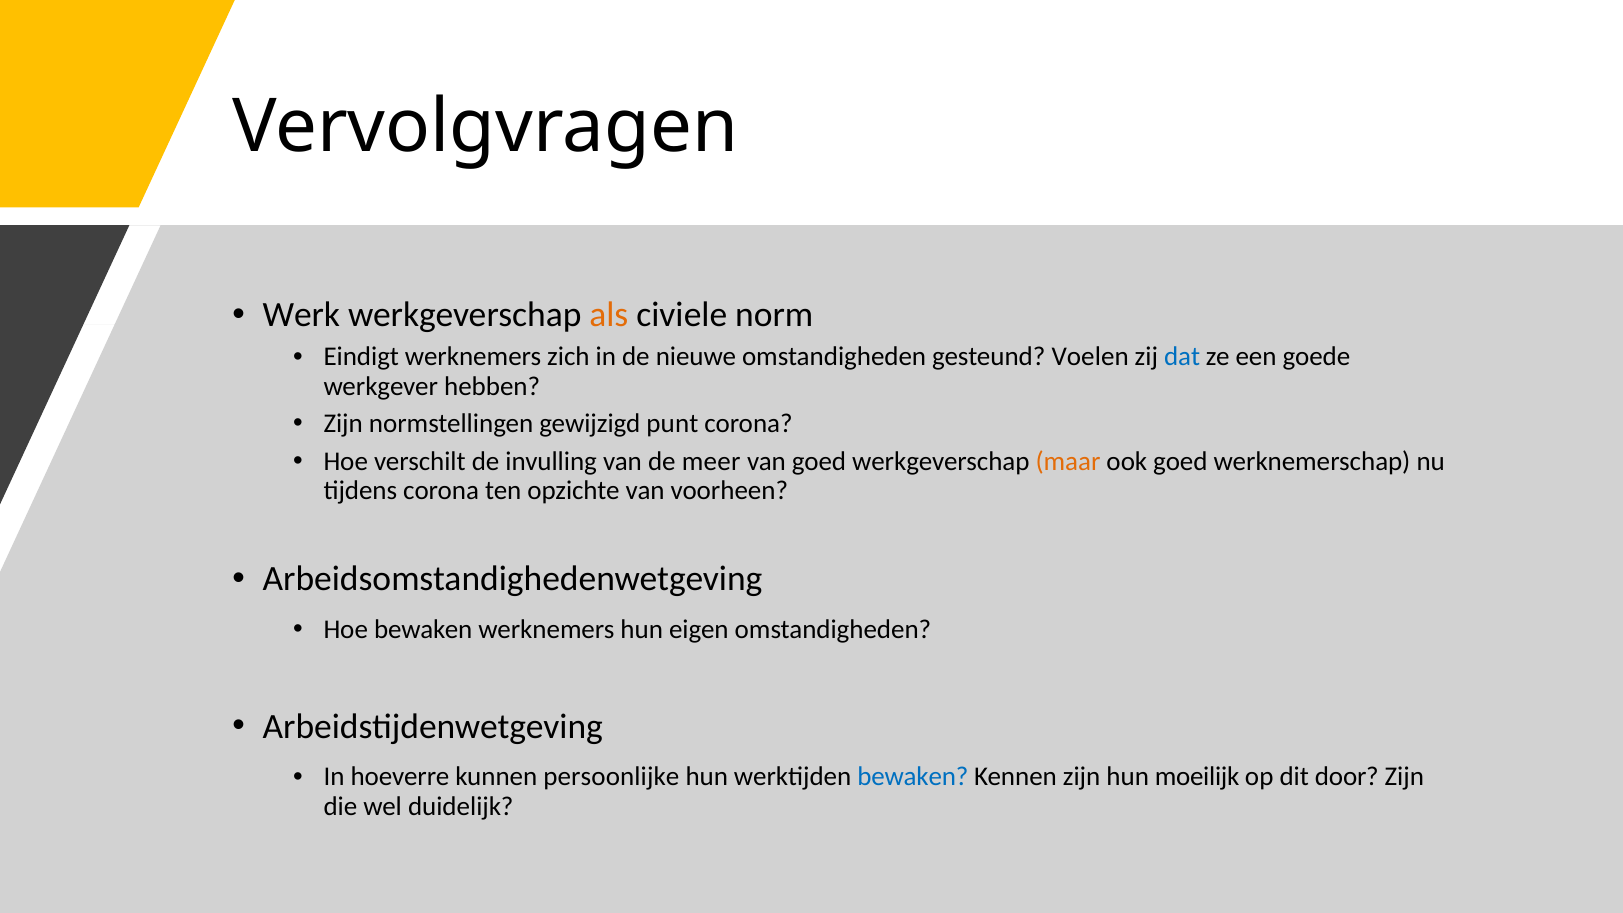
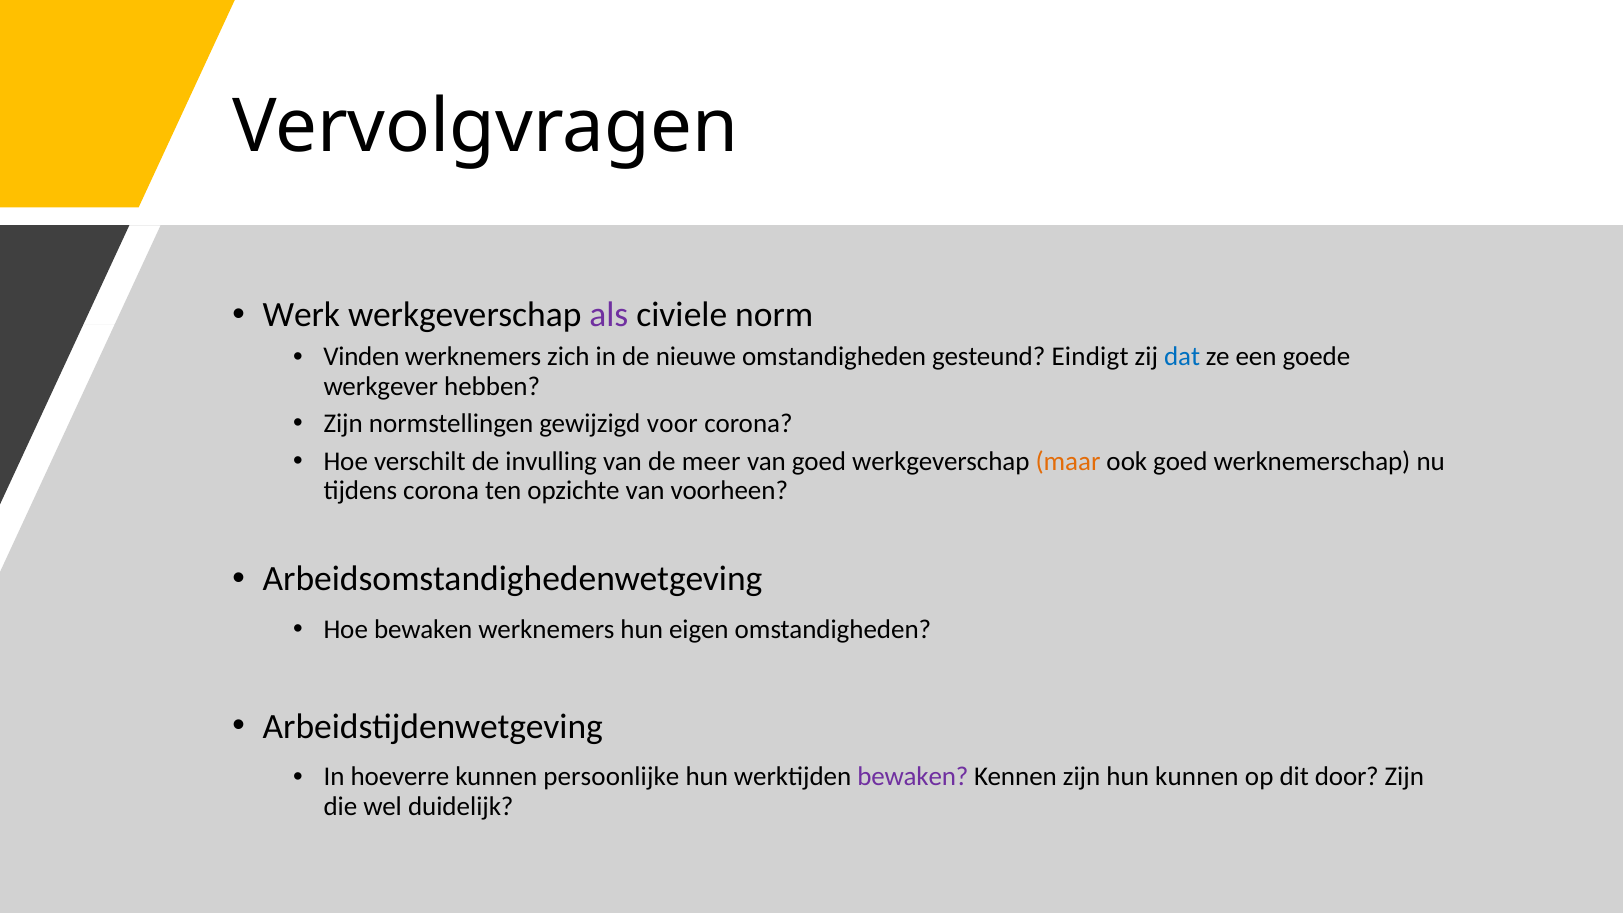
als colour: orange -> purple
Eindigt: Eindigt -> Vinden
Voelen: Voelen -> Eindigt
punt: punt -> voor
bewaken at (913, 777) colour: blue -> purple
hun moeilijk: moeilijk -> kunnen
